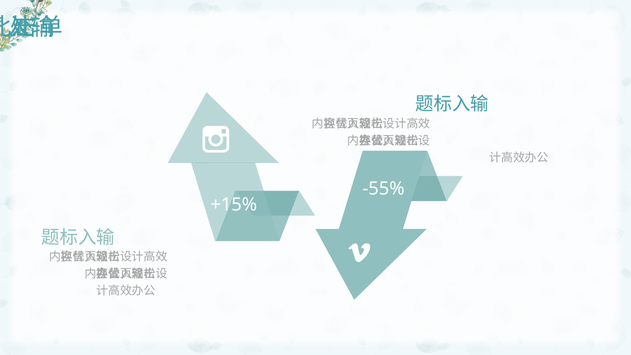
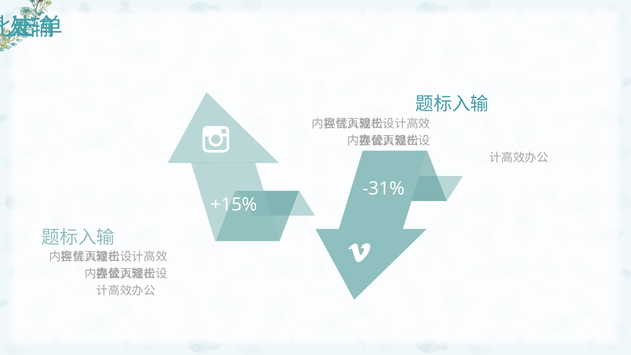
-55%: -55% -> -31%
